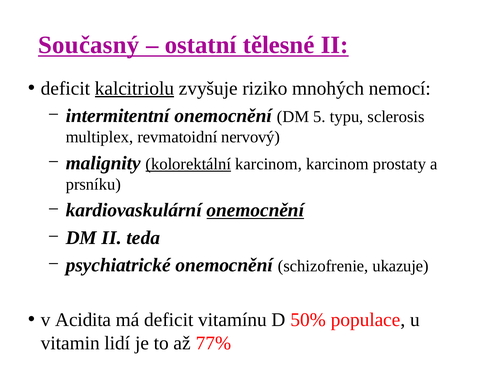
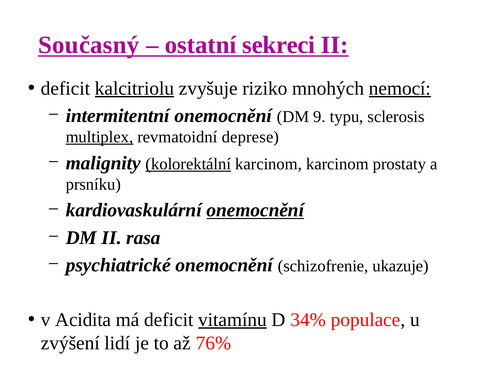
tělesné: tělesné -> sekreci
nemocí underline: none -> present
5: 5 -> 9
multiplex underline: none -> present
nervový: nervový -> deprese
teda: teda -> rasa
vitamínu underline: none -> present
50%: 50% -> 34%
vitamin: vitamin -> zvýšení
77%: 77% -> 76%
